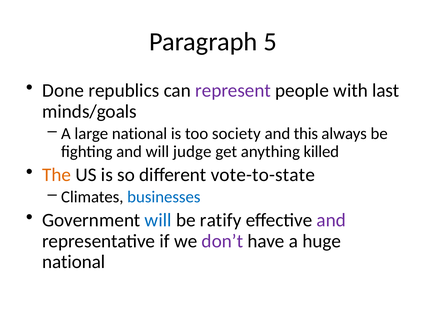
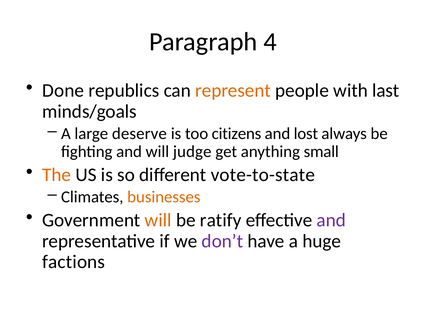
5: 5 -> 4
represent colour: purple -> orange
large national: national -> deserve
society: society -> citizens
this: this -> lost
killed: killed -> small
businesses colour: blue -> orange
will at (158, 220) colour: blue -> orange
national at (74, 262): national -> factions
